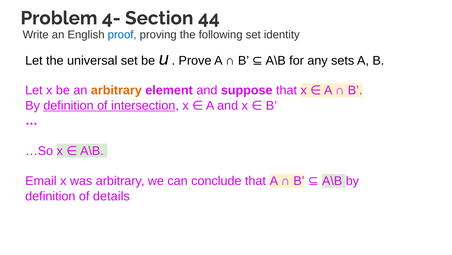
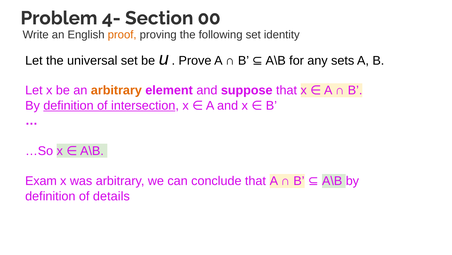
44: 44 -> 00
proof colour: blue -> orange
Email: Email -> Exam
